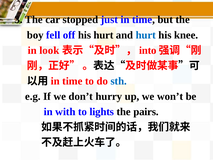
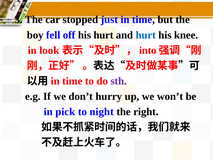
sth colour: blue -> purple
with: with -> pick
lights: lights -> night
pairs: pairs -> right
